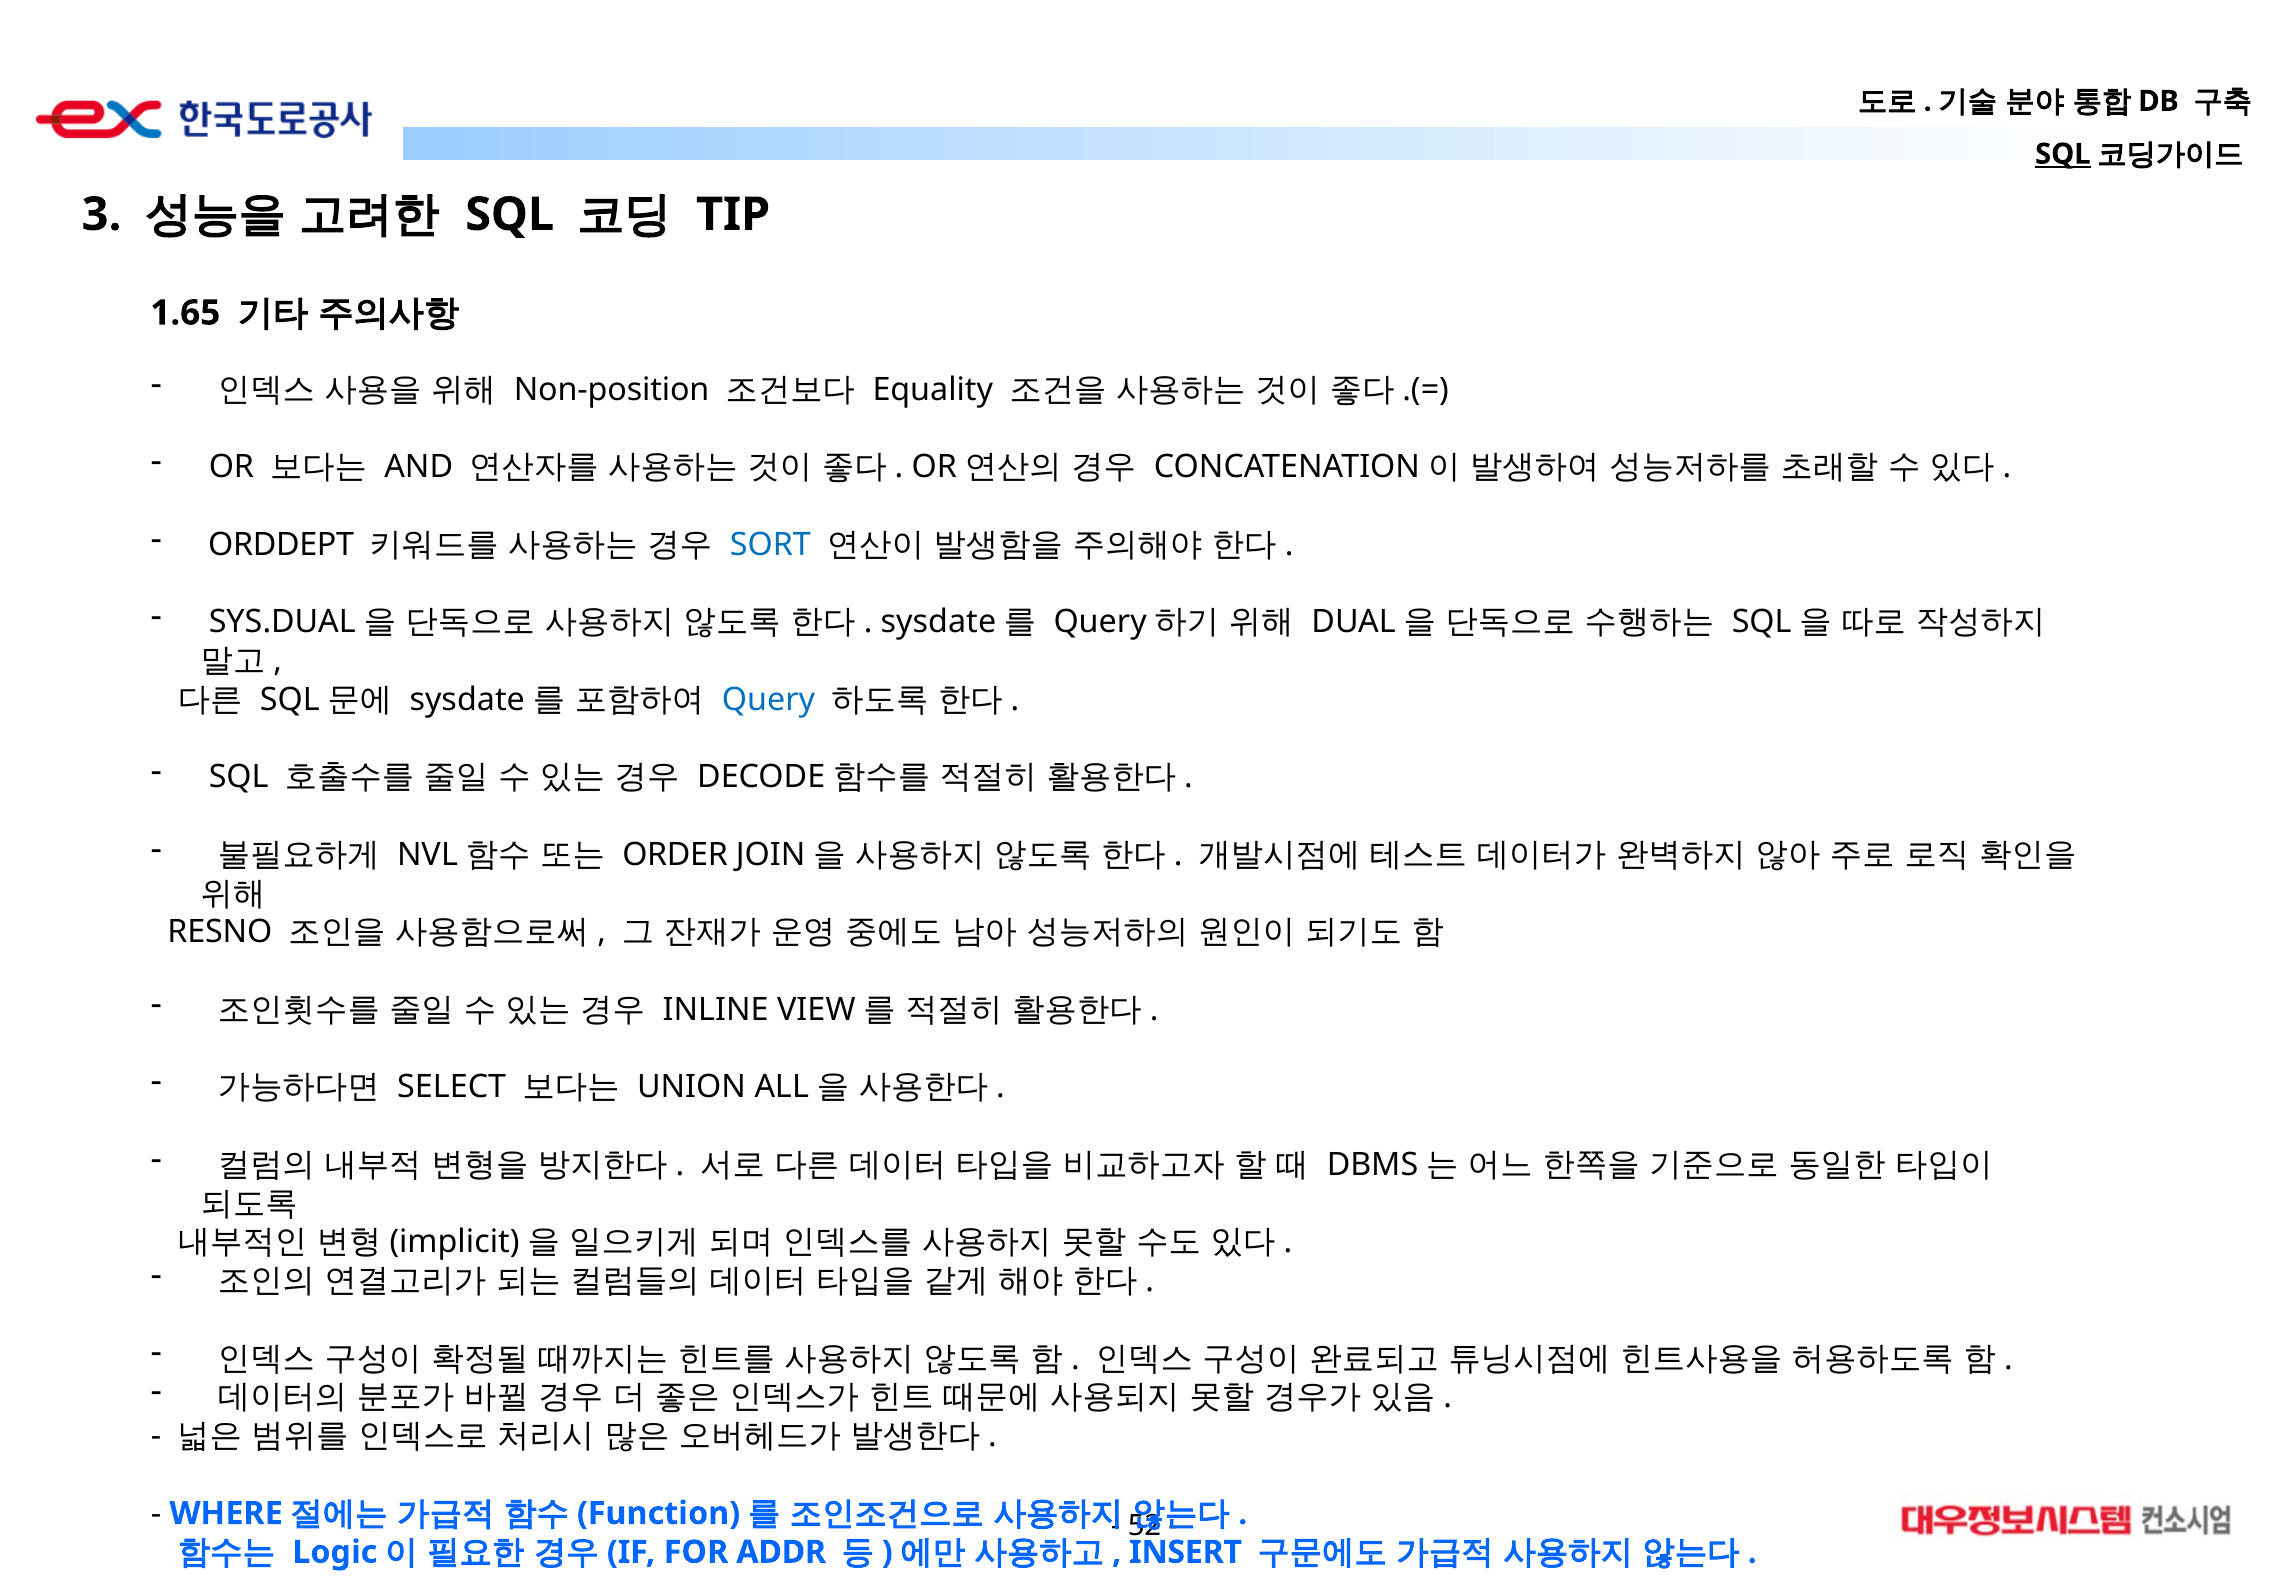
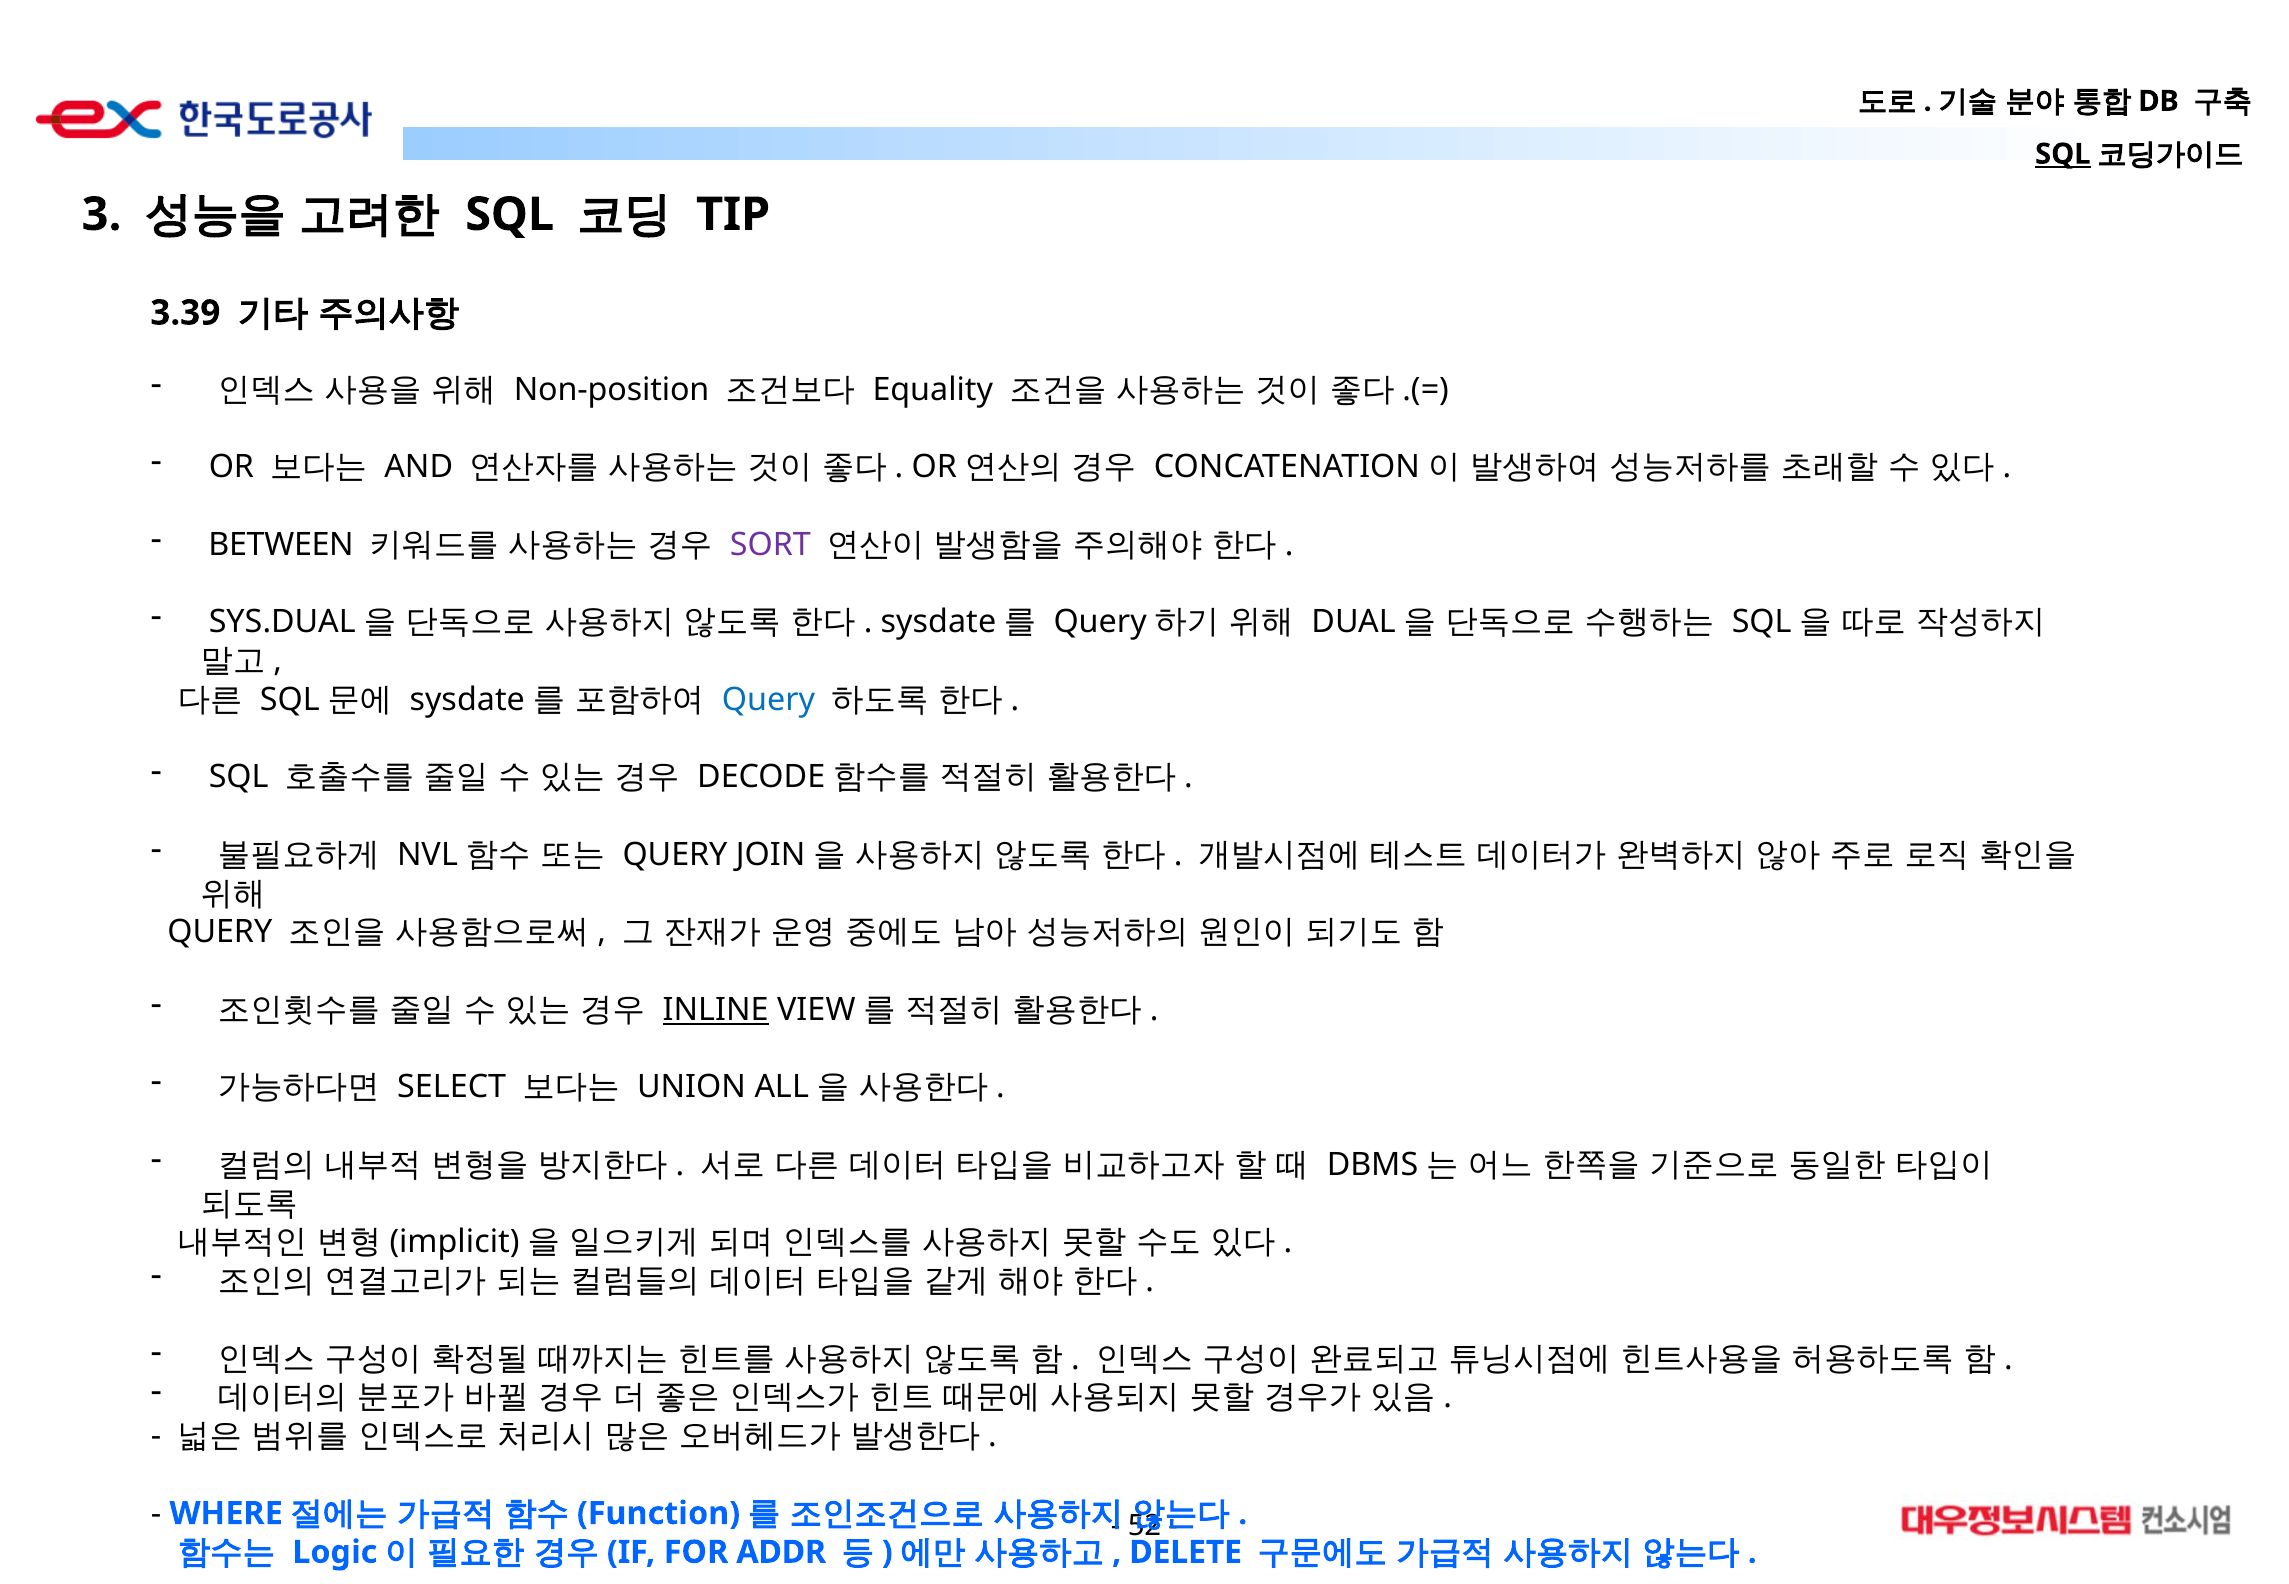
1.65: 1.65 -> 3.39
ORDDEPT: ORDDEPT -> BETWEEN
SORT colour: blue -> purple
ORDER at (675, 855): ORDER -> QUERY
RESNO at (220, 933): RESNO -> QUERY
INLINE underline: none -> present
INSERT: INSERT -> DELETE
